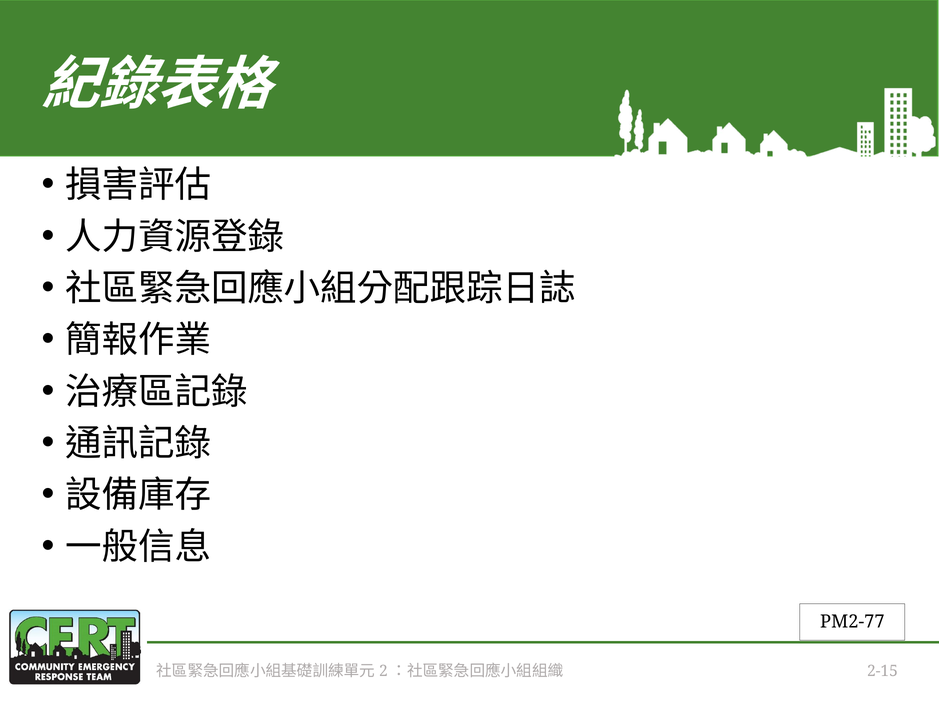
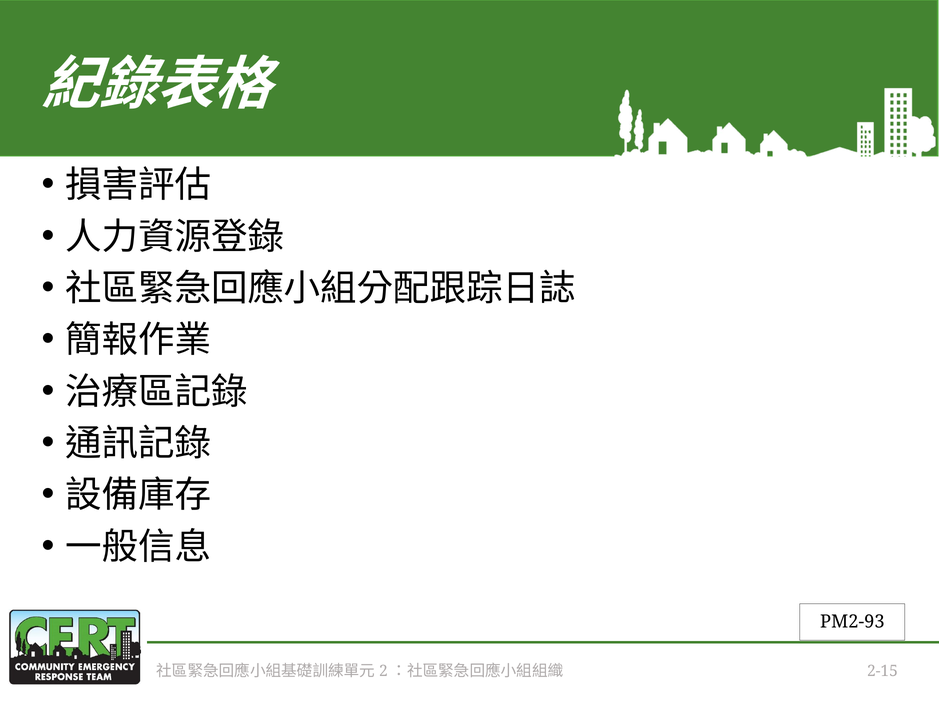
PM2-77: PM2-77 -> PM2-93
